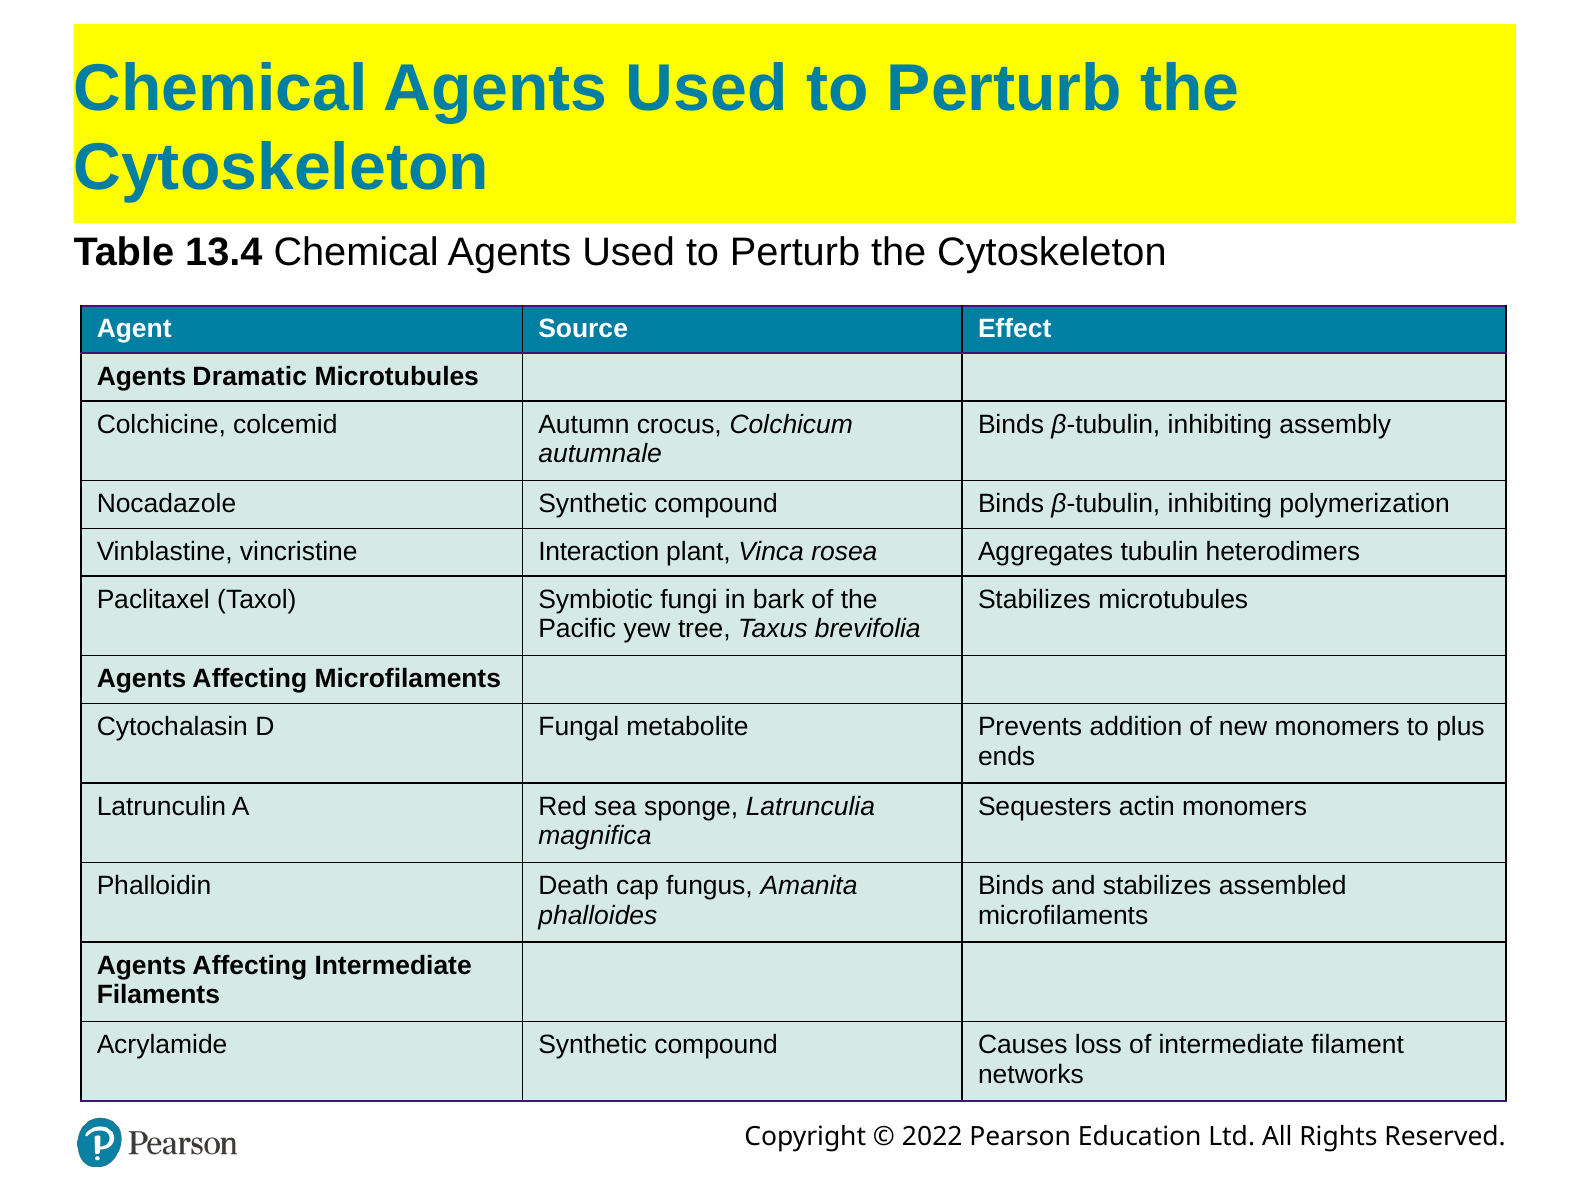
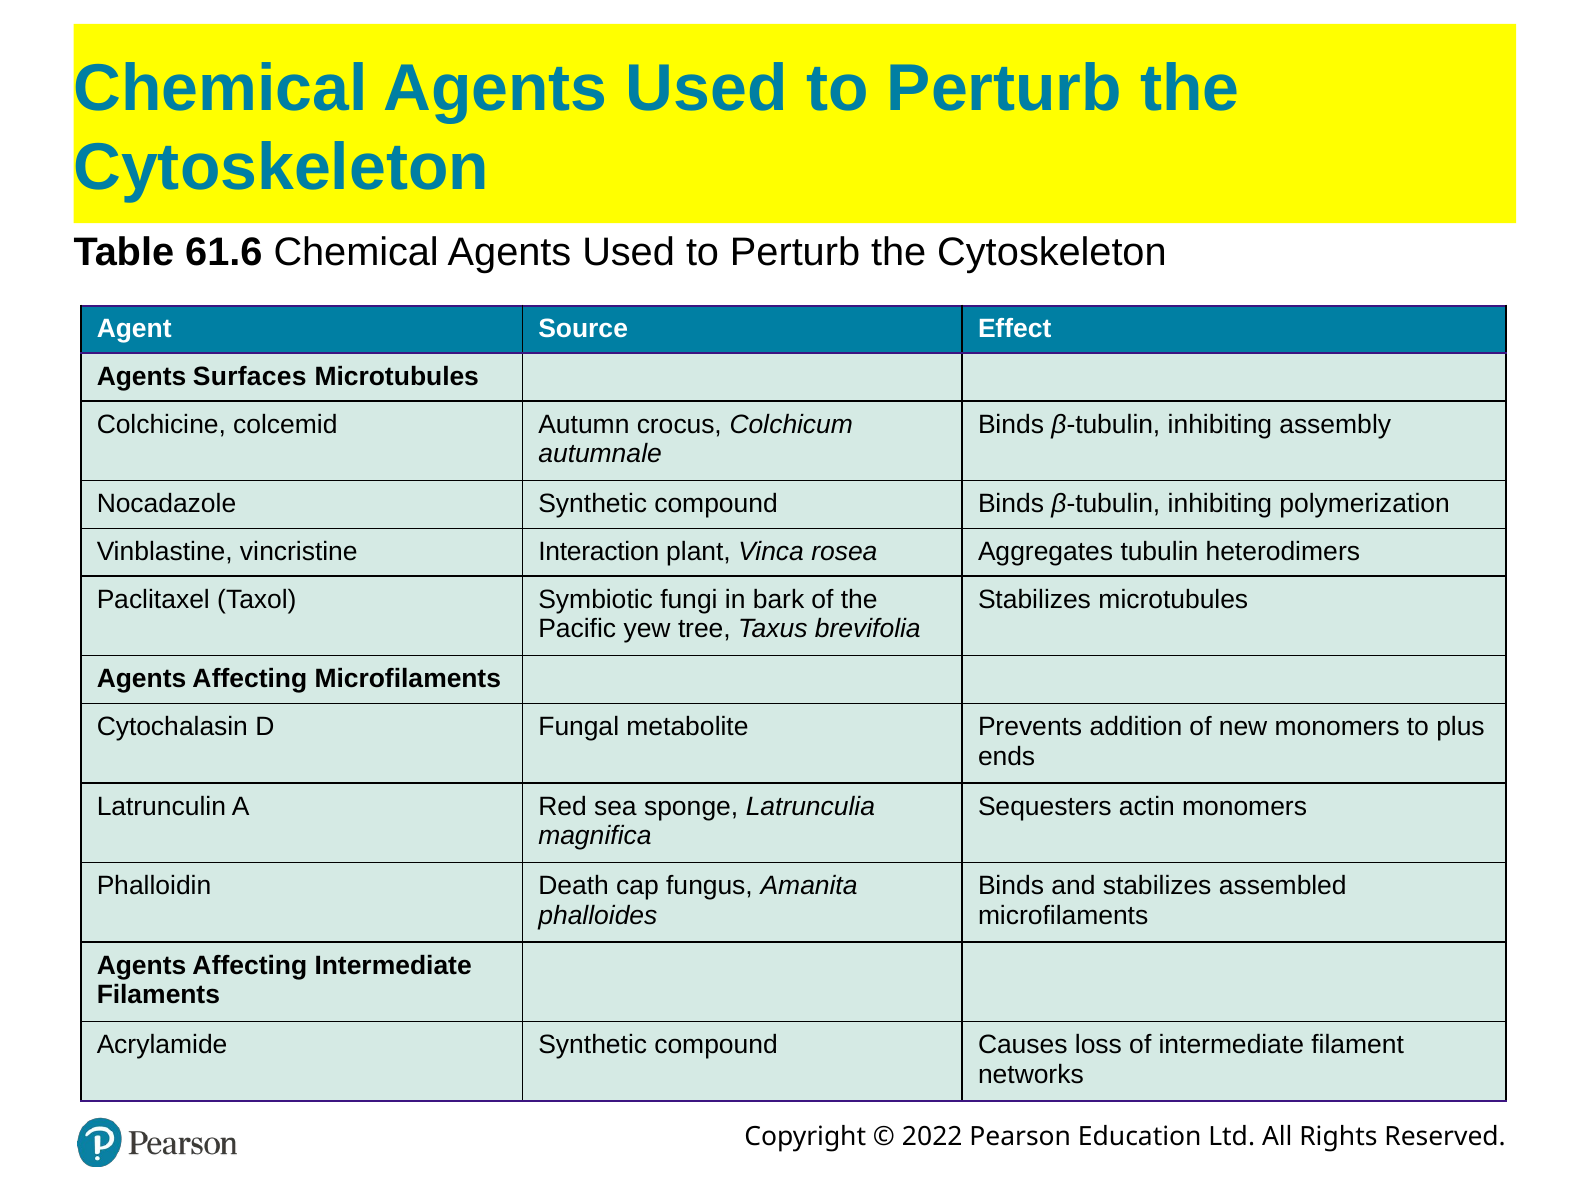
13.4: 13.4 -> 61.6
Dramatic: Dramatic -> Surfaces
